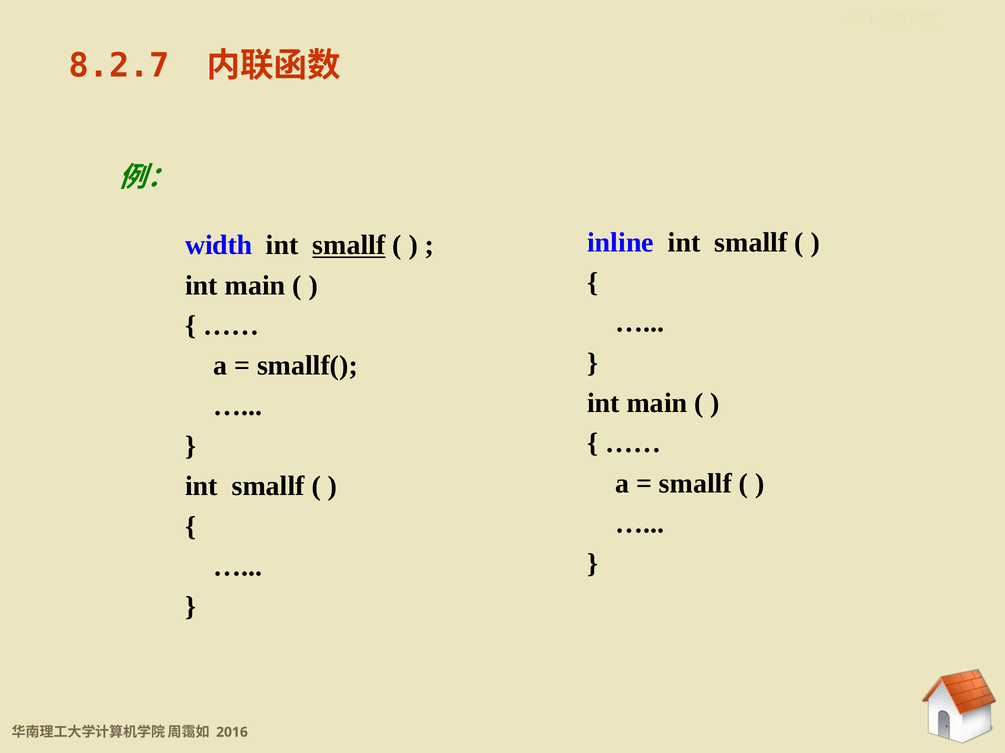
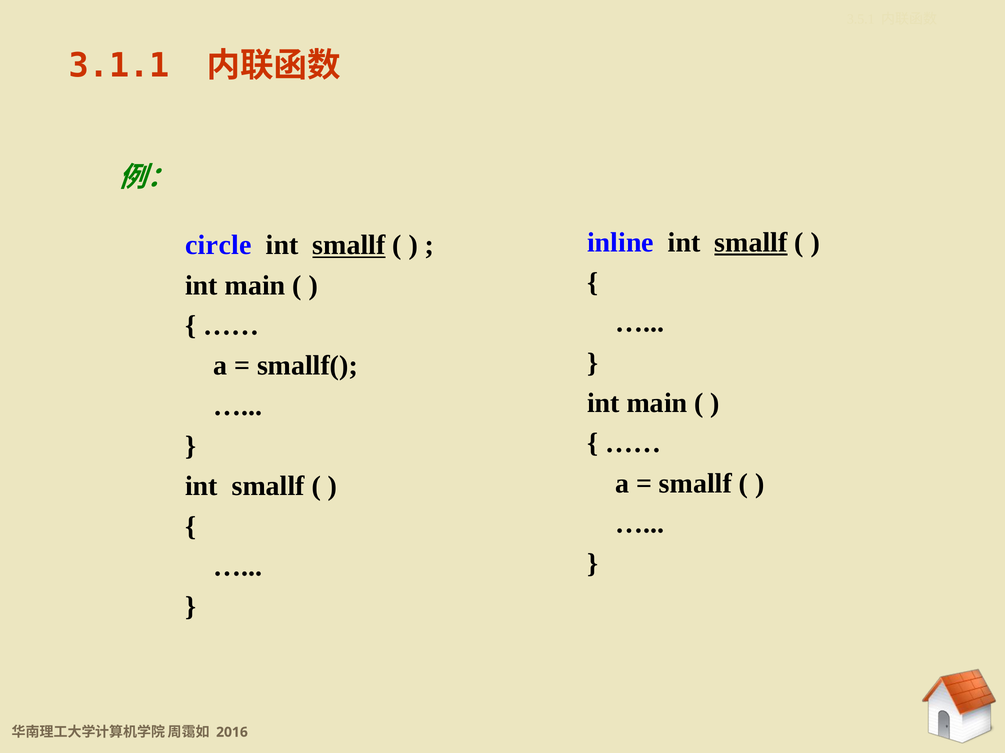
8.2.7: 8.2.7 -> 3.1.1
smallf at (751, 243) underline: none -> present
width: width -> circle
